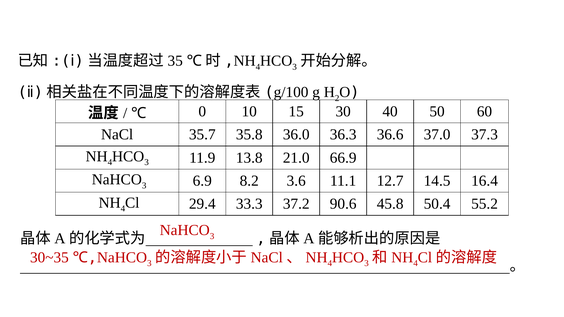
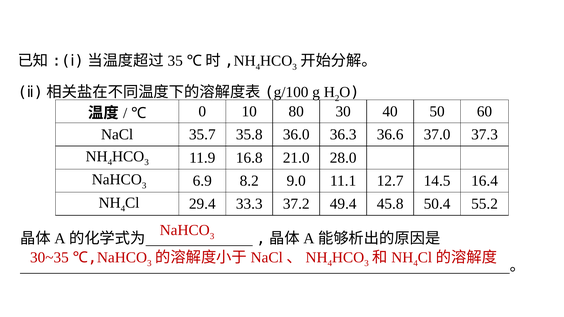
15: 15 -> 80
13.8: 13.8 -> 16.8
66.9: 66.9 -> 28.0
3.6: 3.6 -> 9.0
90.6: 90.6 -> 49.4
